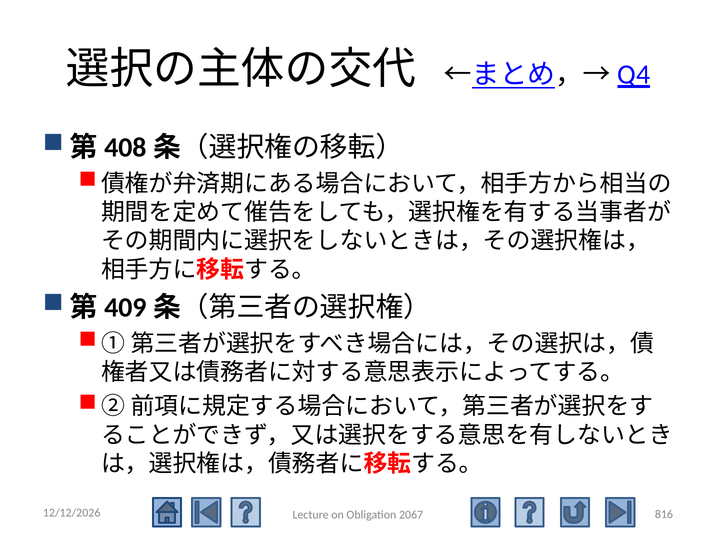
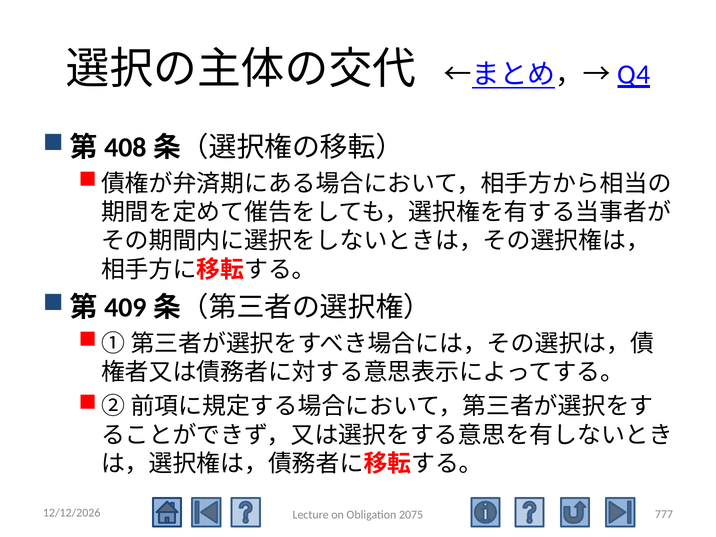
816: 816 -> 777
2067: 2067 -> 2075
